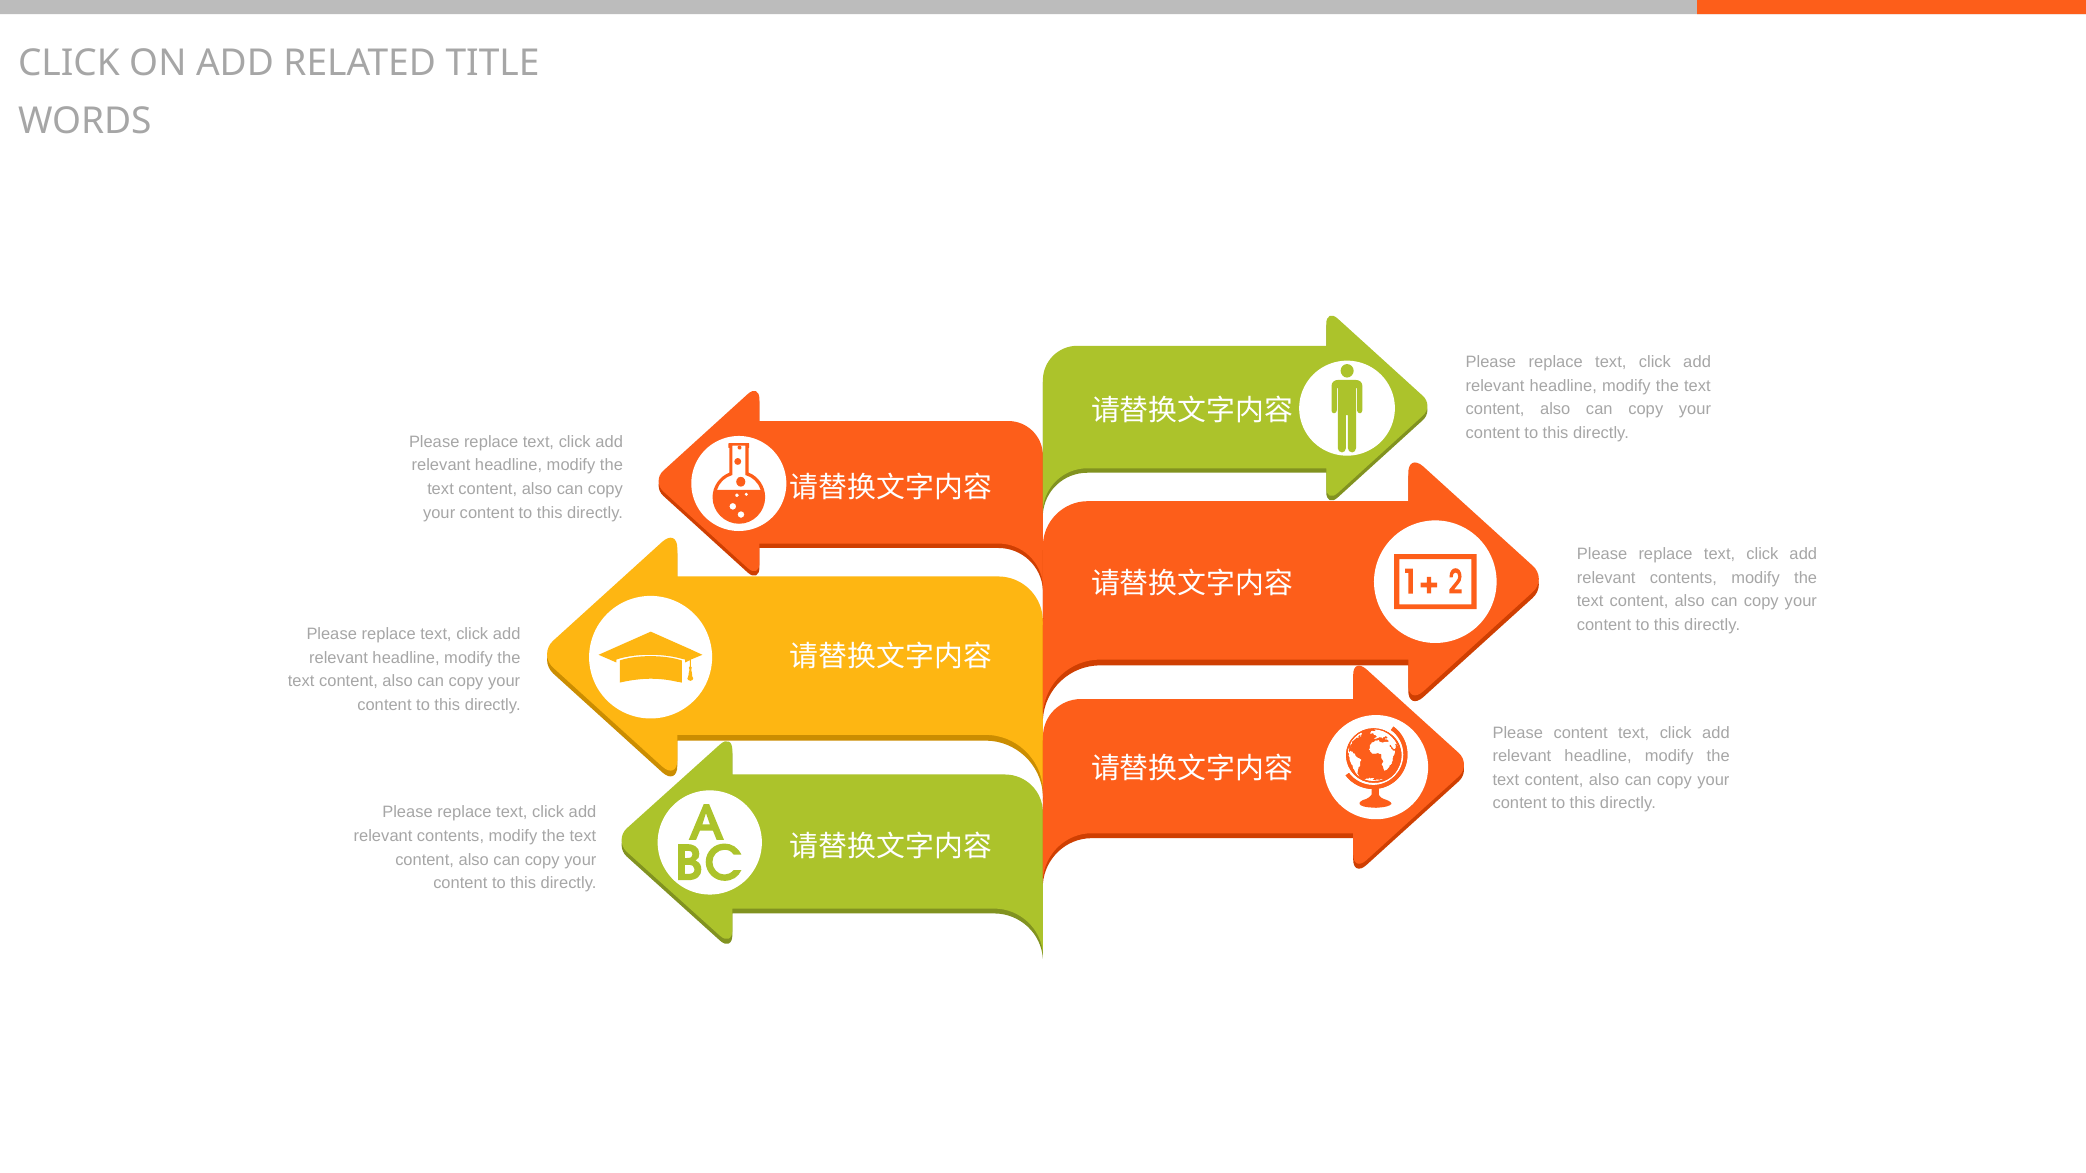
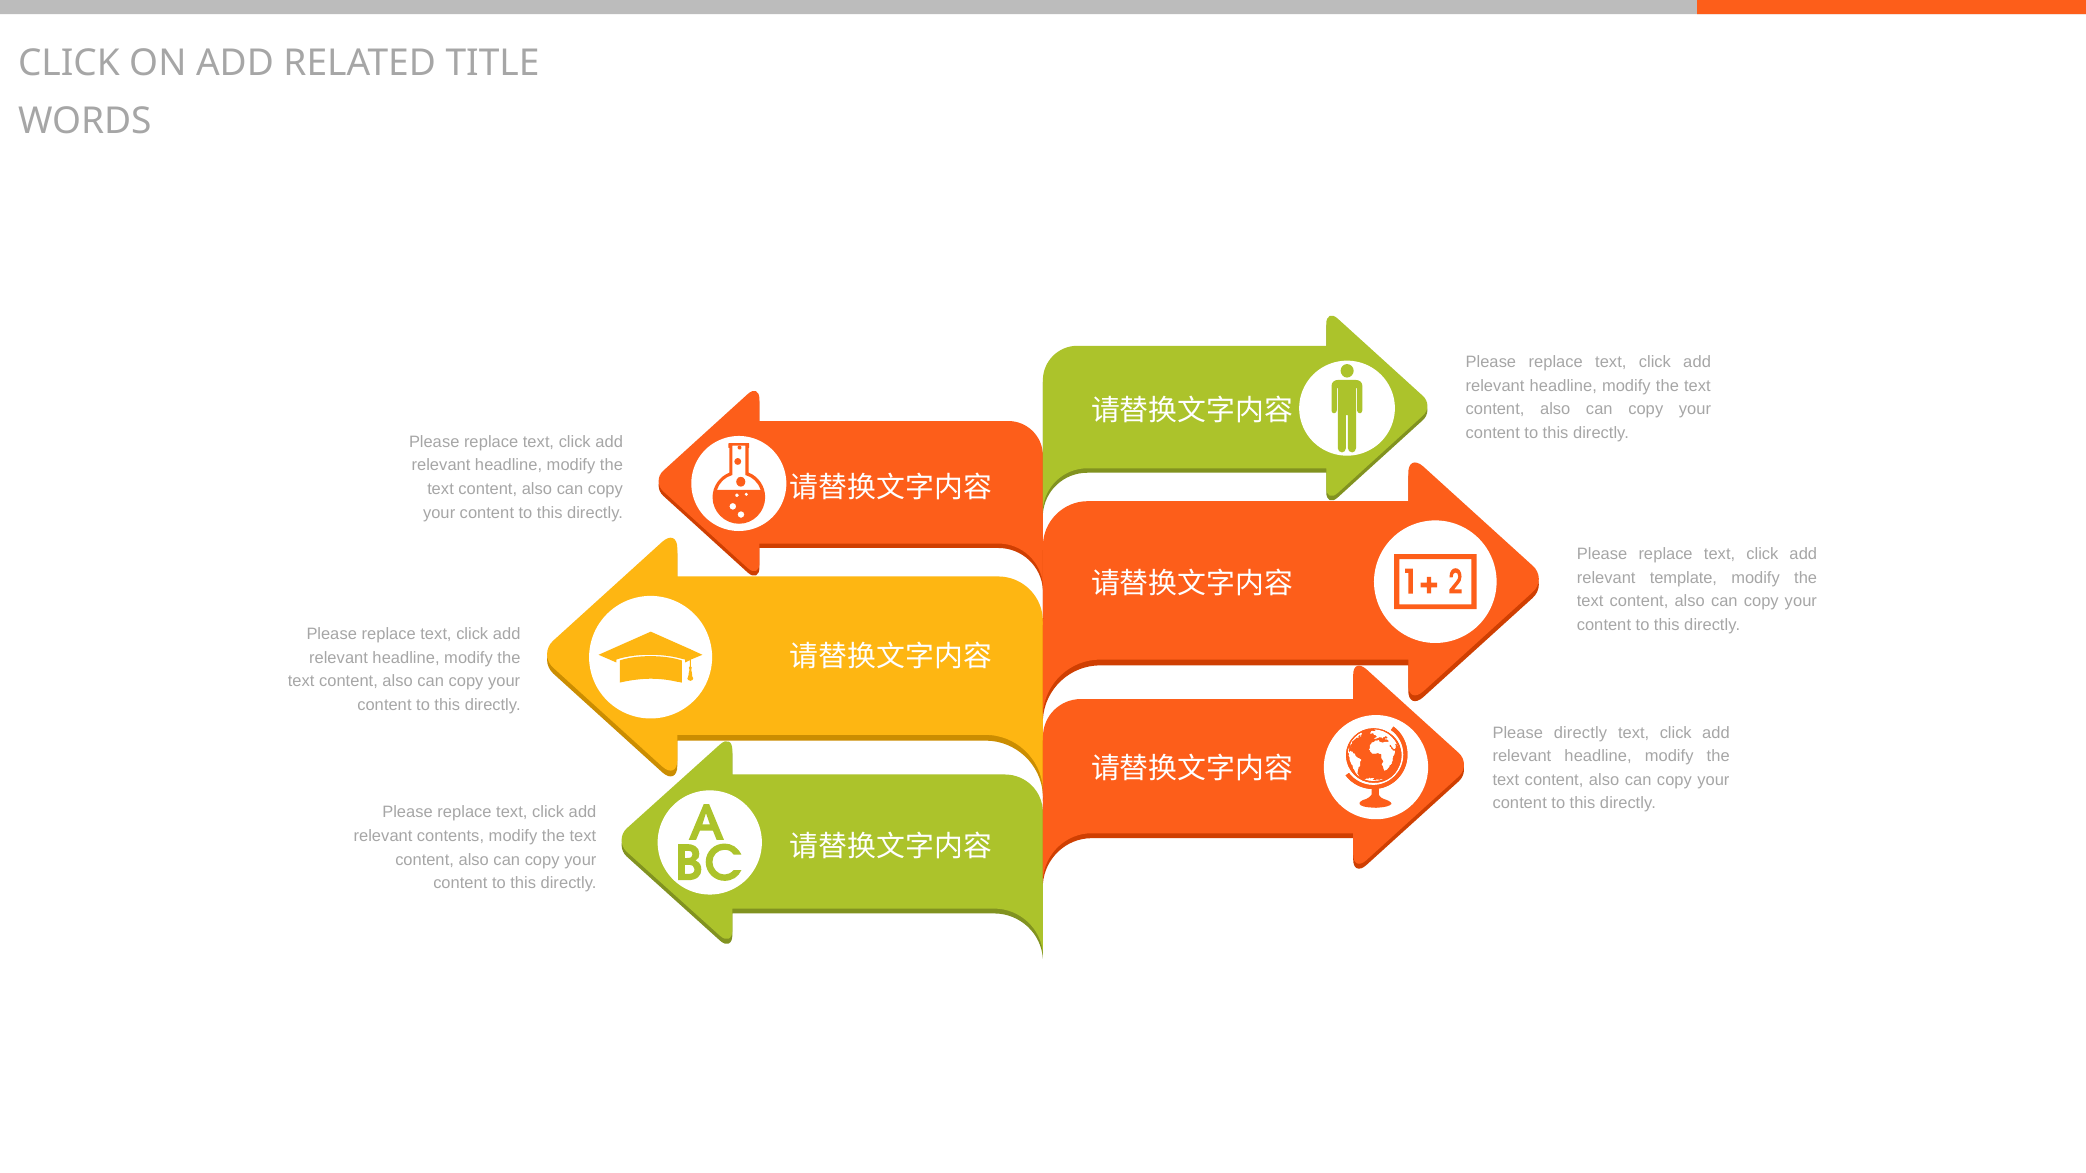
contents at (1683, 578): contents -> template
Please content: content -> directly
